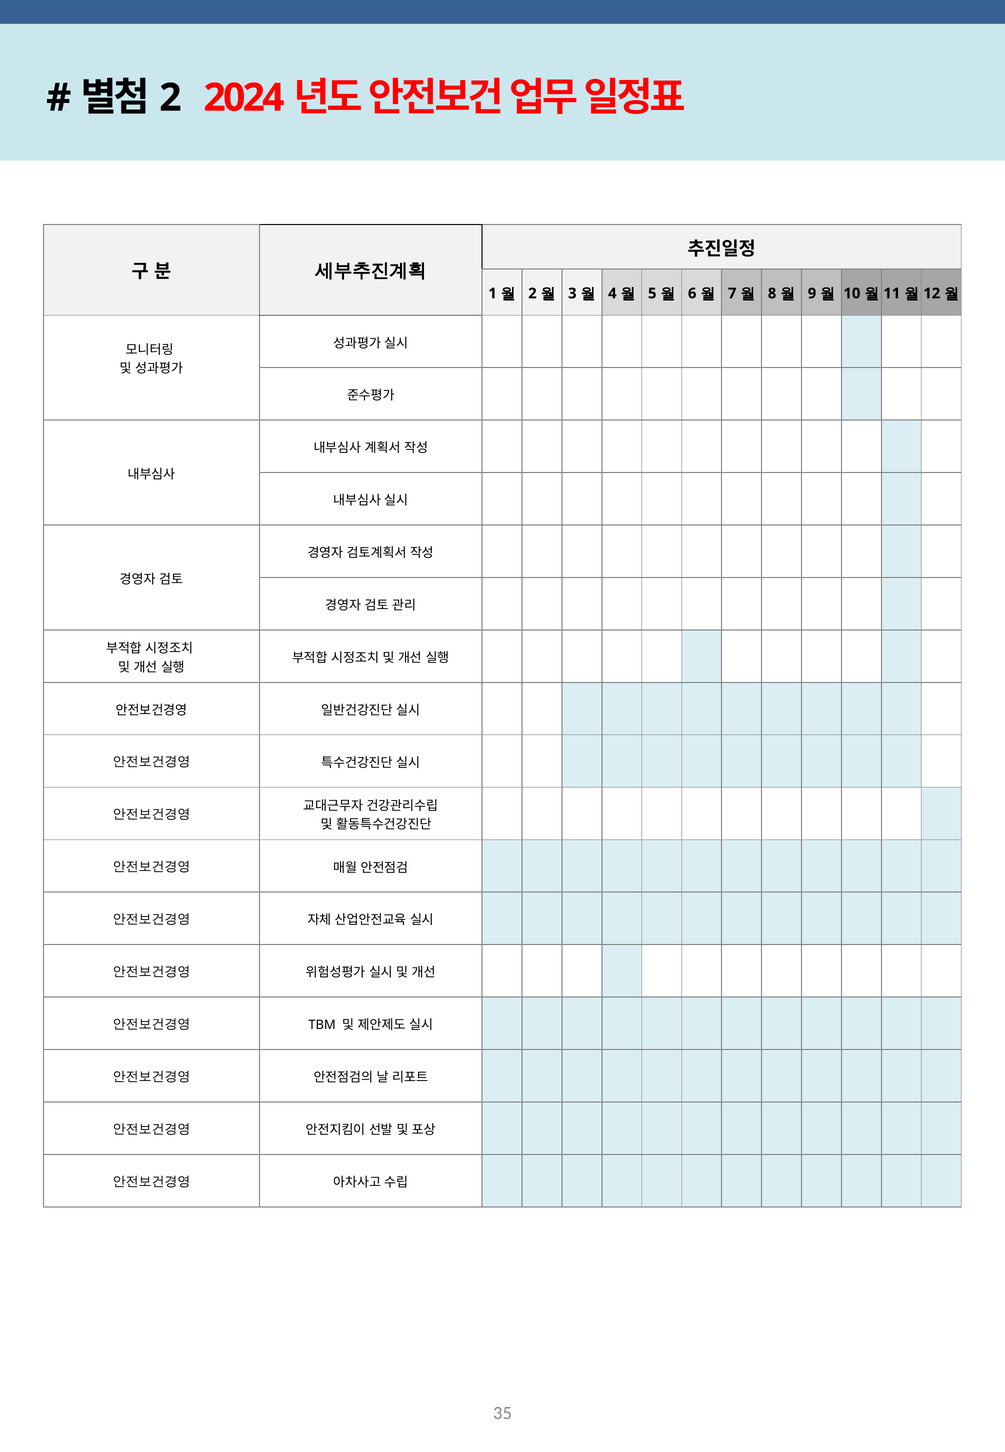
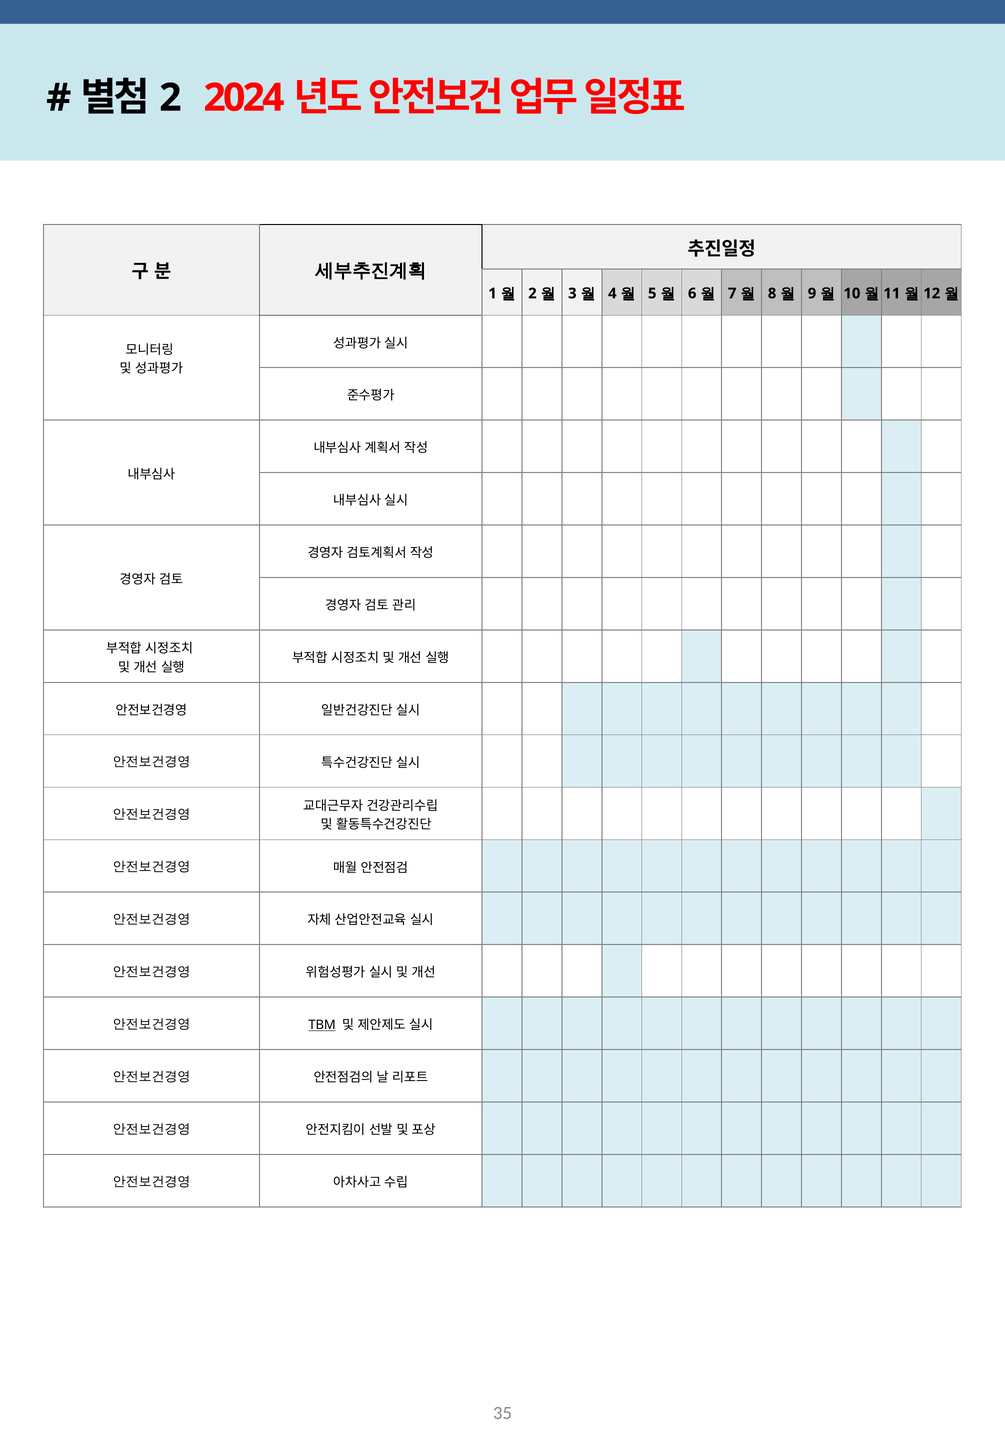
TBM underline: none -> present
